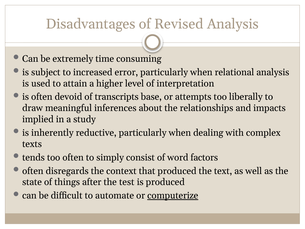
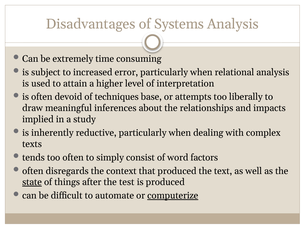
Revised: Revised -> Systems
transcripts: transcripts -> techniques
state underline: none -> present
